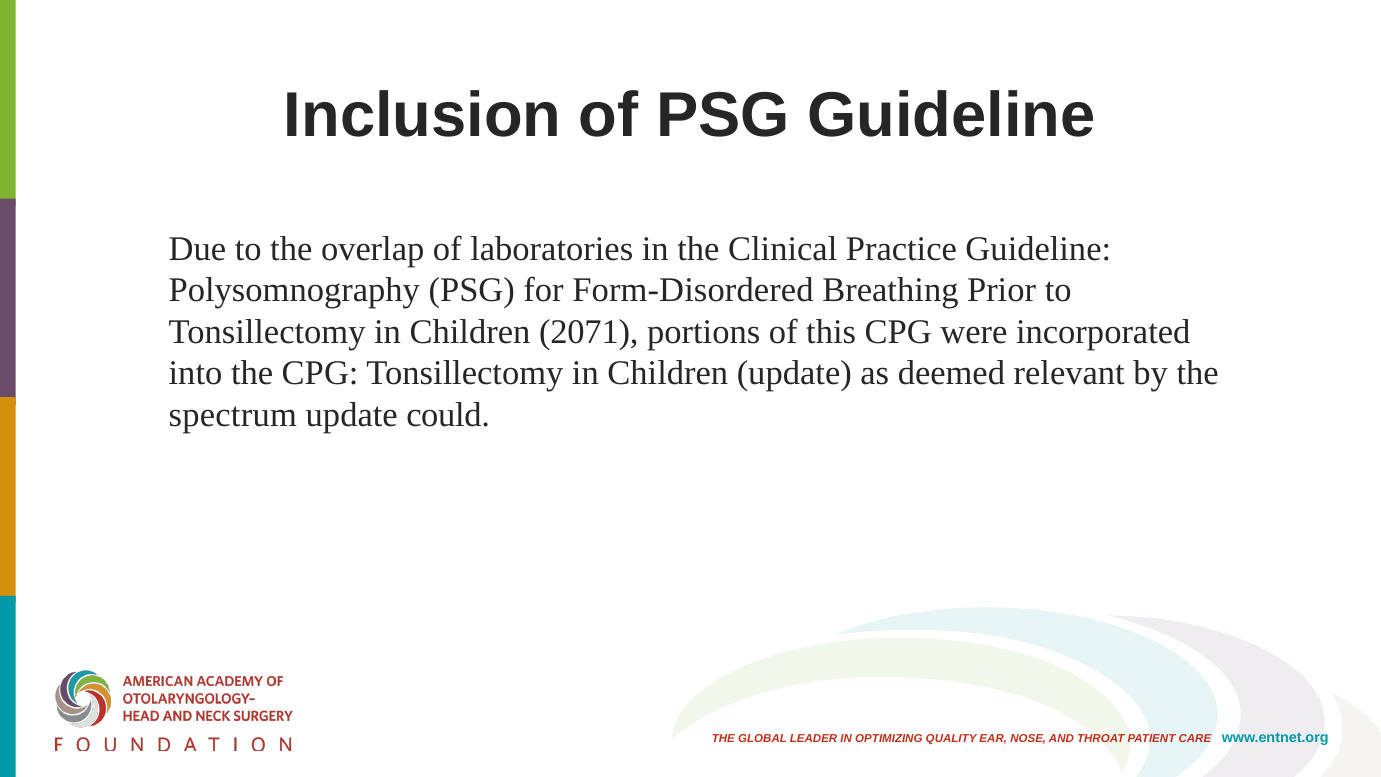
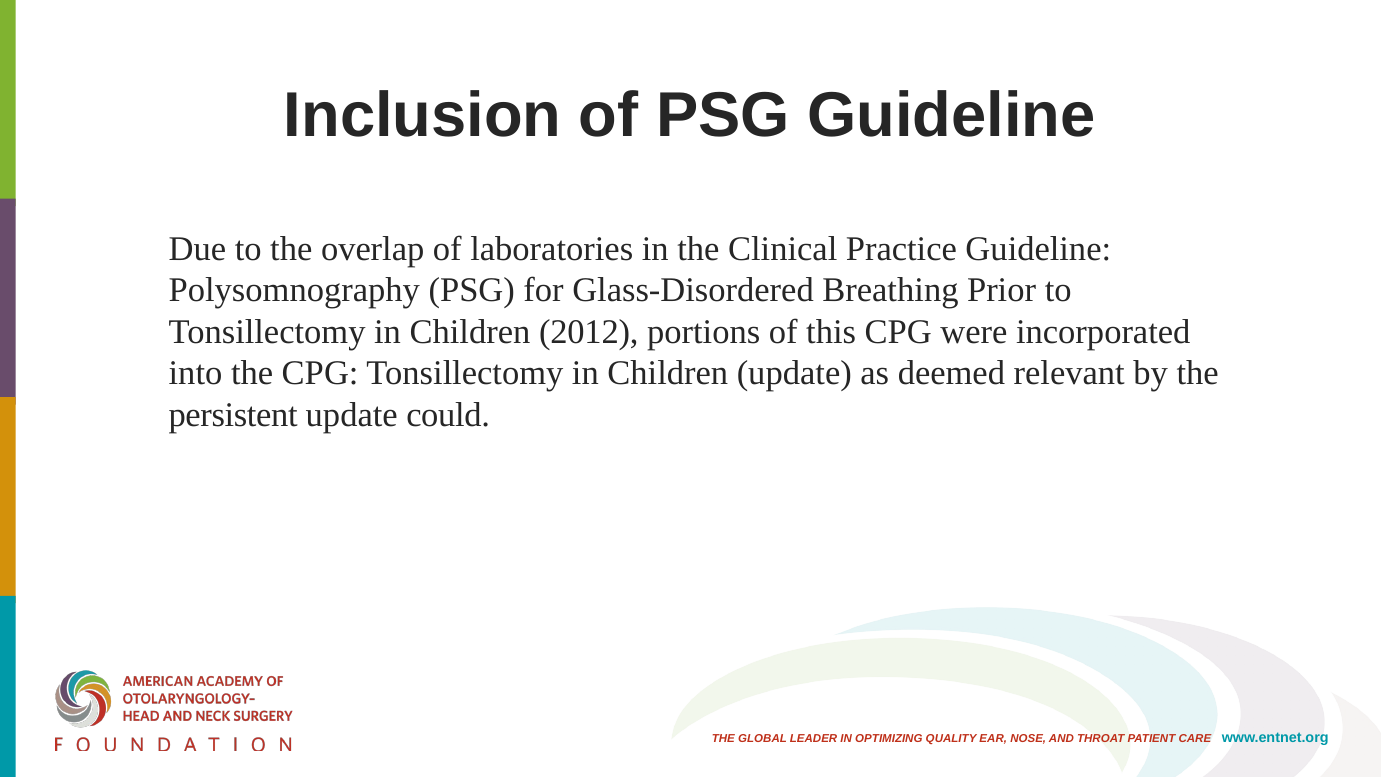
Form-Disordered: Form-Disordered -> Glass-Disordered
2071: 2071 -> 2012
spectrum: spectrum -> persistent
